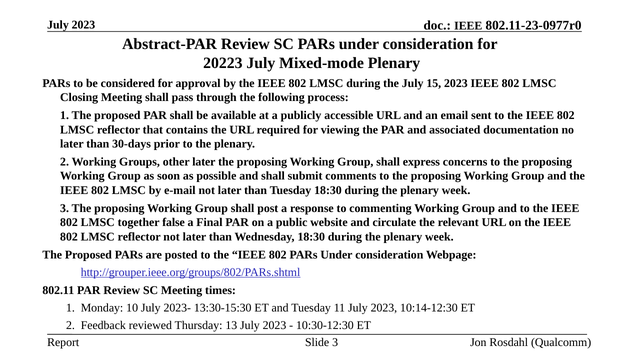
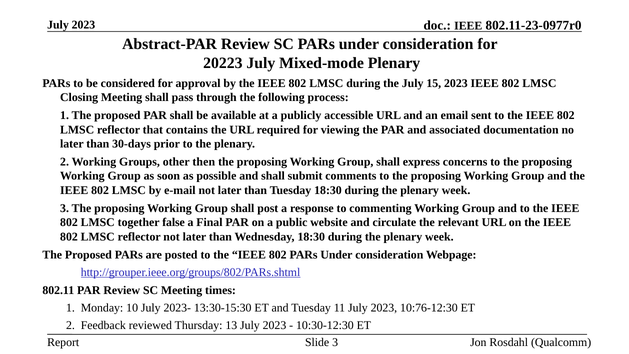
other later: later -> then
10:14-12:30: 10:14-12:30 -> 10:76-12:30
